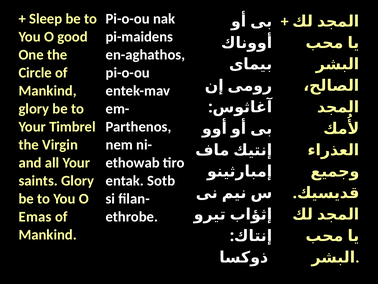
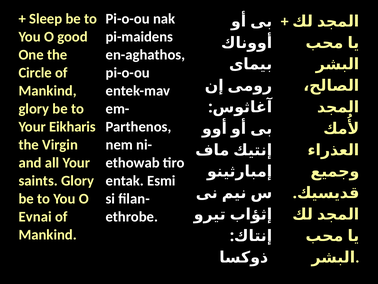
Timbrel: Timbrel -> Eikharis
Sotb: Sotb -> Esmi
Emas: Emas -> Evnai
